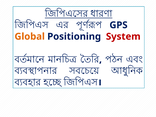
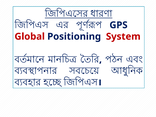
Global colour: orange -> red
